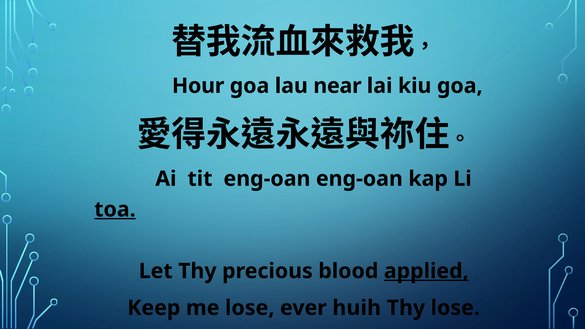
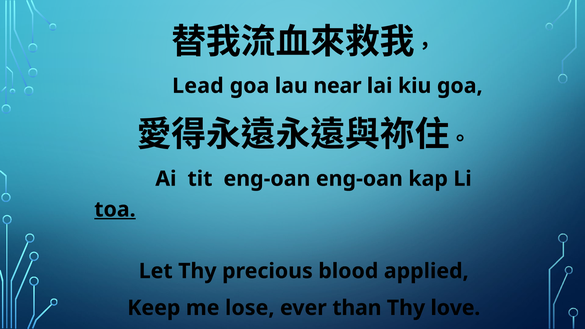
Hour: Hour -> Lead
applied underline: present -> none
huih: huih -> than
Thy lose: lose -> love
